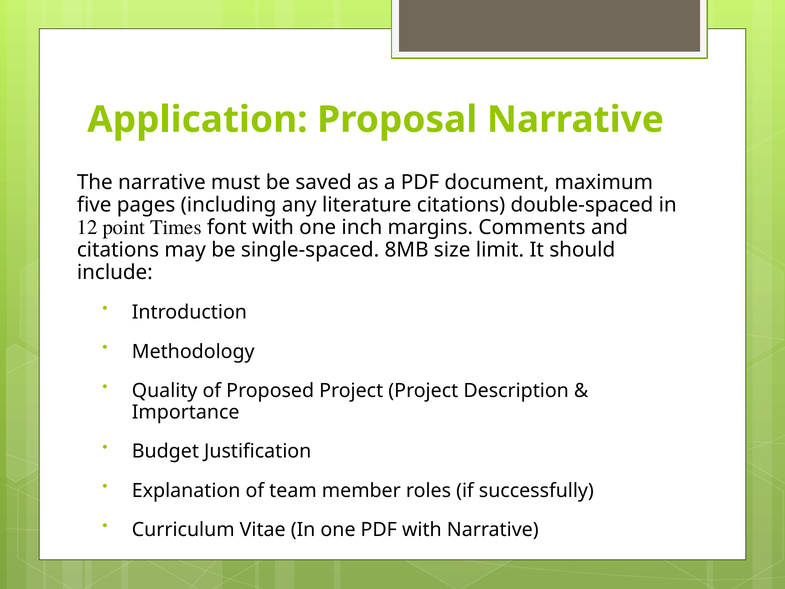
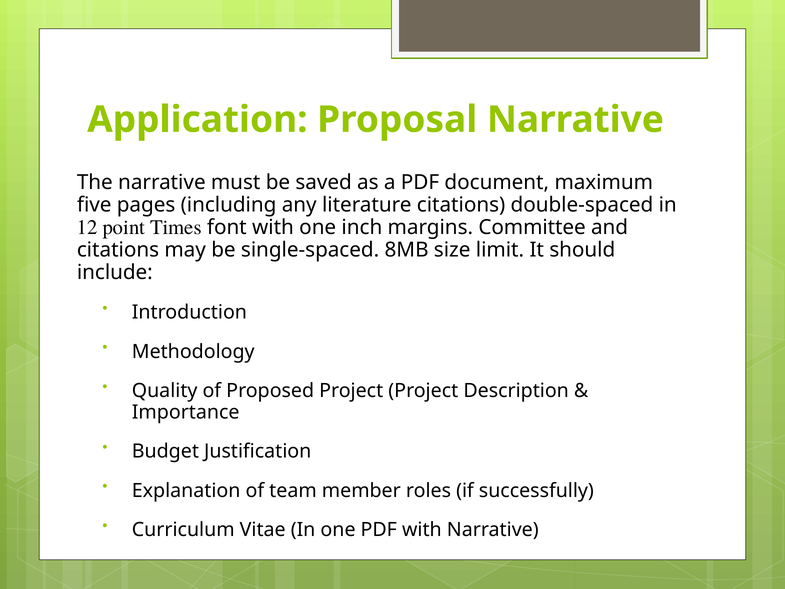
Comments: Comments -> Committee
